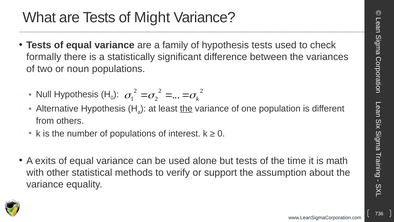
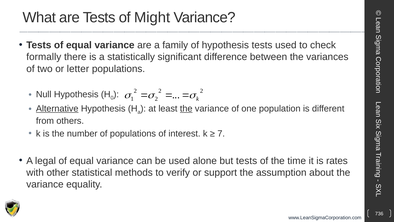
noun: noun -> letter
Alternative underline: none -> present
0 at (221, 133): 0 -> 7
exits: exits -> legal
math: math -> rates
